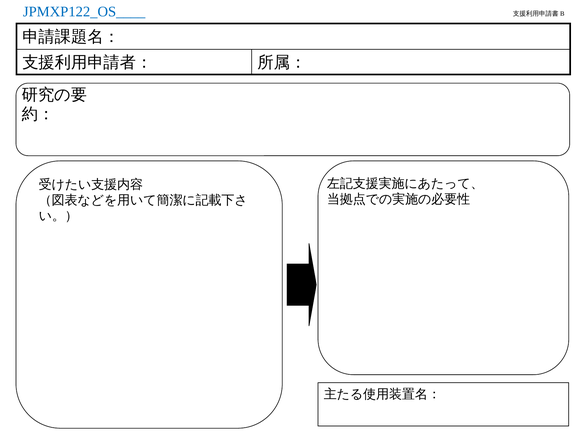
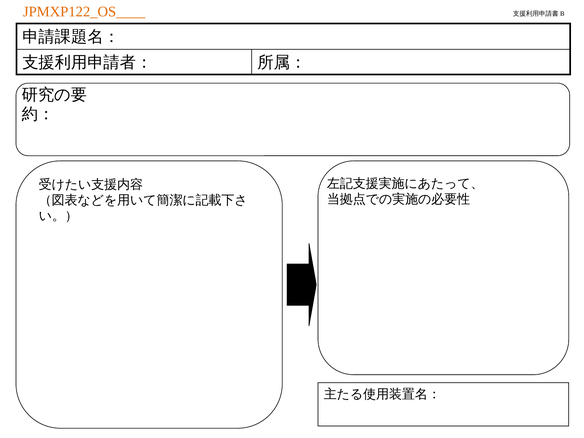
JPMXP122_OS____ colour: blue -> orange
